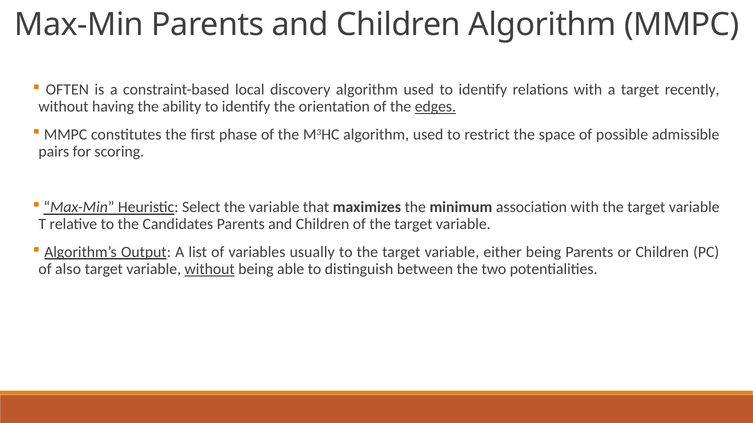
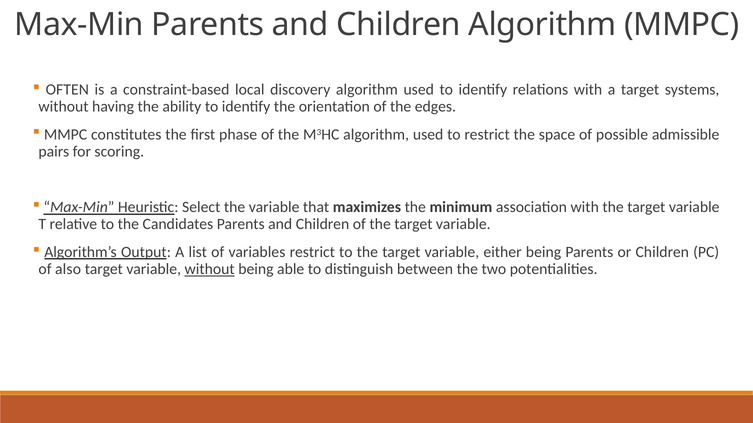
recently: recently -> systems
edges underline: present -> none
variables usually: usually -> restrict
